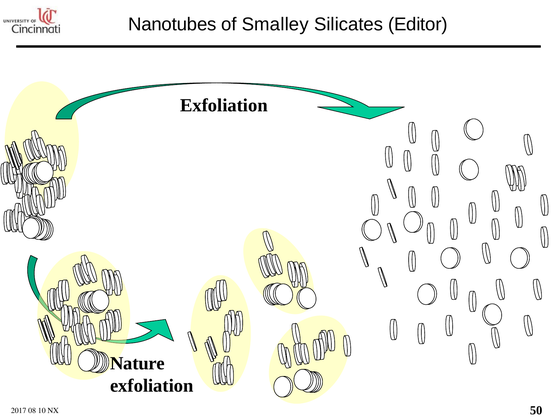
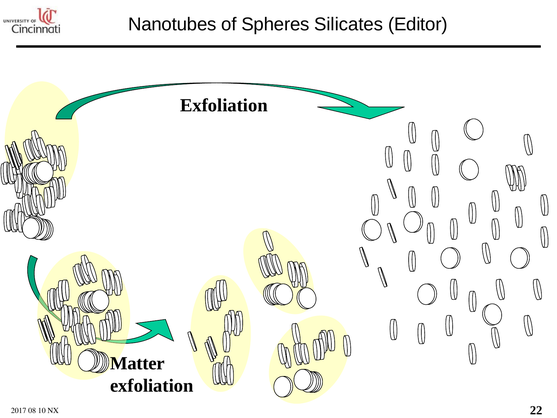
Smalley: Smalley -> Spheres
Nature: Nature -> Matter
50: 50 -> 22
